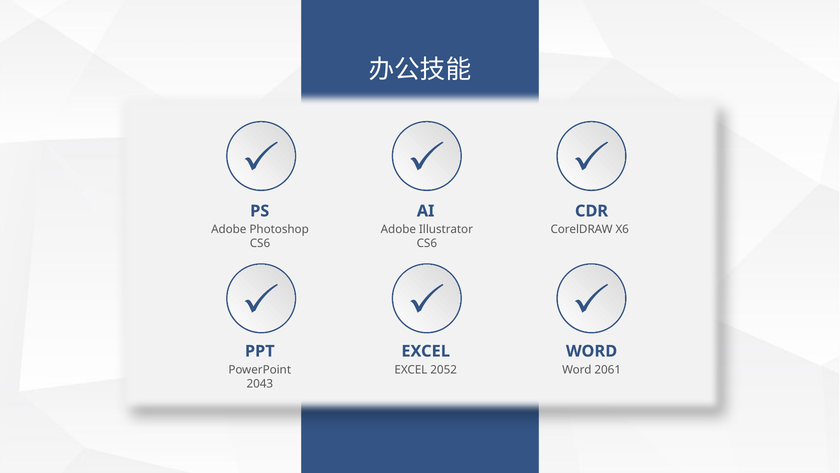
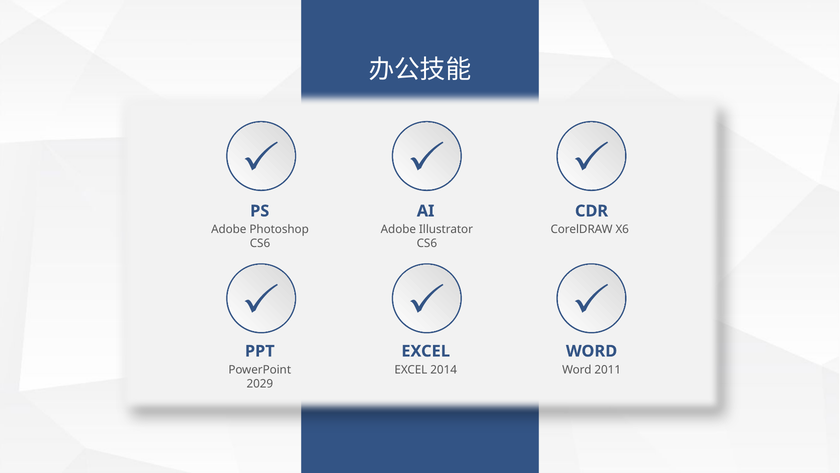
2052: 2052 -> 2014
2061: 2061 -> 2011
2043: 2043 -> 2029
